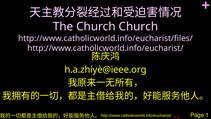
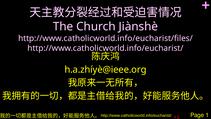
Church Church: Church -> Jiànshè
